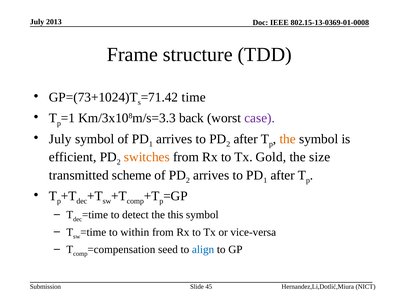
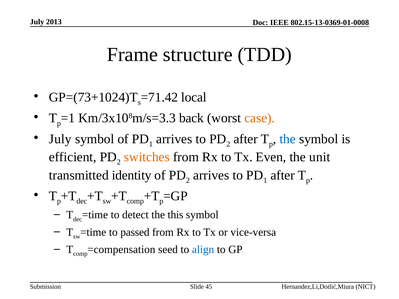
time: time -> local
case colour: purple -> orange
the at (288, 139) colour: orange -> blue
Gold: Gold -> Even
size: size -> unit
scheme: scheme -> identity
within: within -> passed
